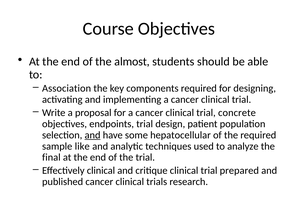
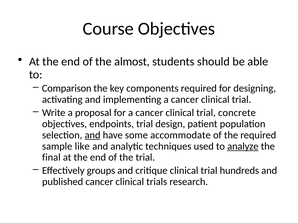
Association: Association -> Comparison
hepatocellular: hepatocellular -> accommodate
analyze underline: none -> present
Effectively clinical: clinical -> groups
prepared: prepared -> hundreds
